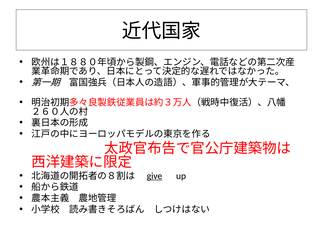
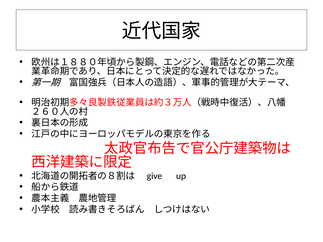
give underline: present -> none
